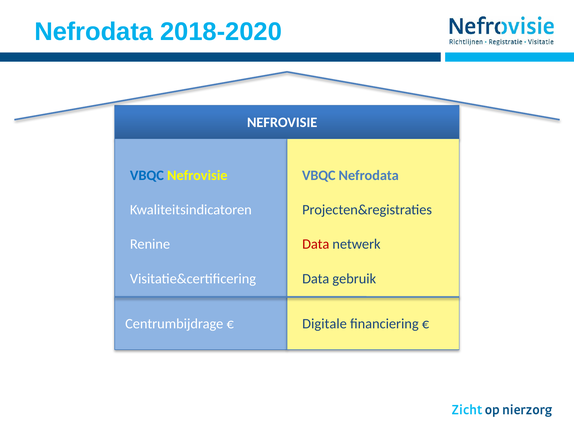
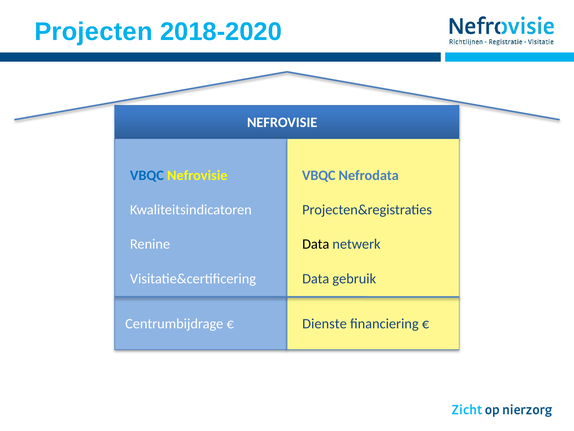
Nefrodata at (94, 32): Nefrodata -> Projecten
Data at (316, 244) colour: red -> black
Digitale: Digitale -> Dienste
